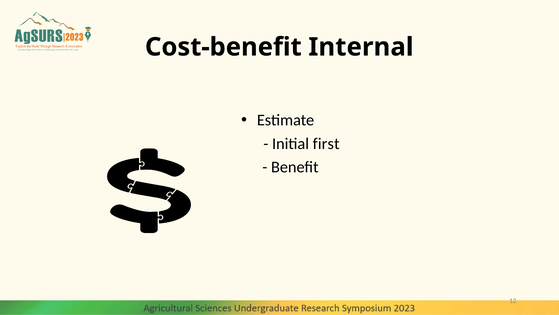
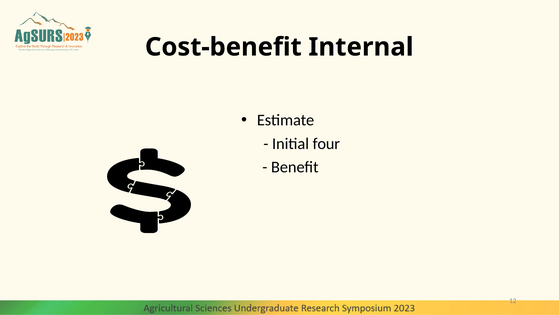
first: first -> four
